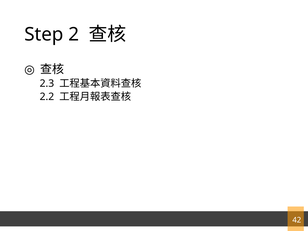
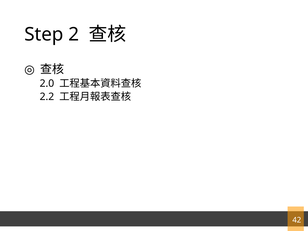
2.3: 2.3 -> 2.0
